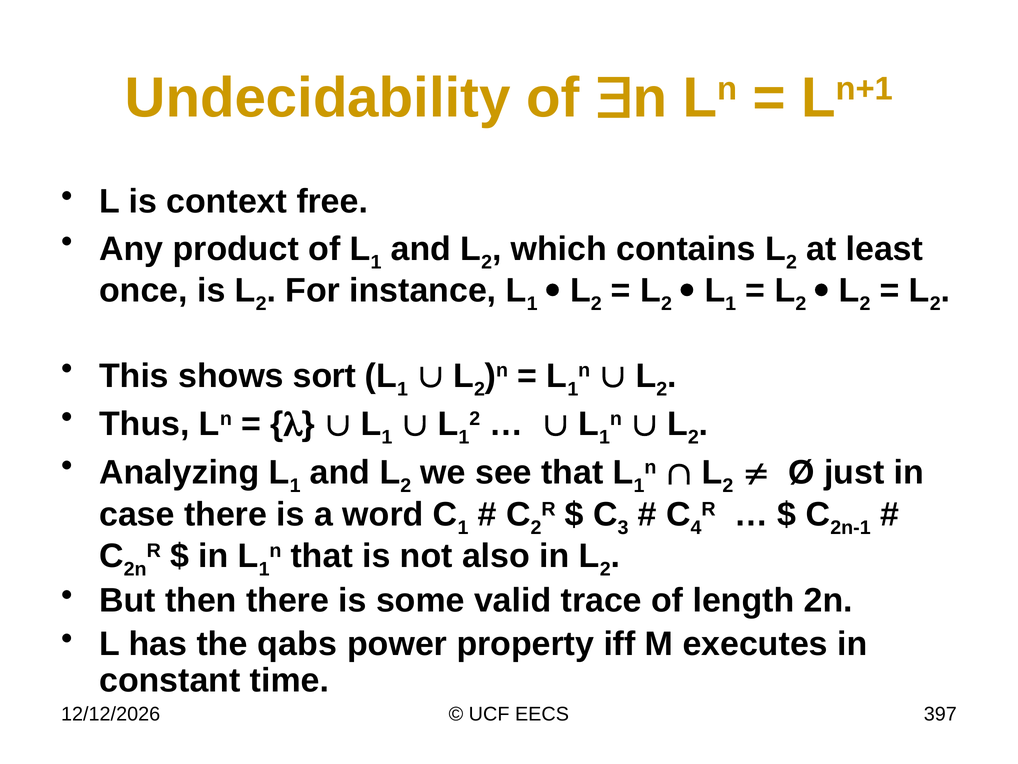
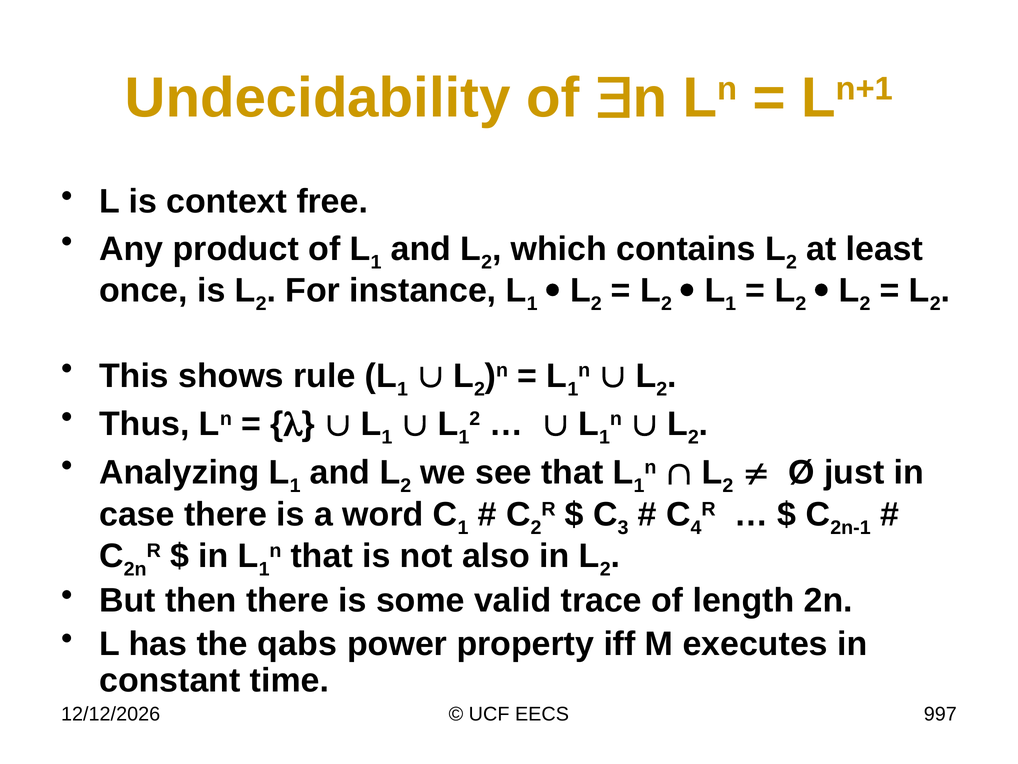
sort: sort -> rule
397: 397 -> 997
